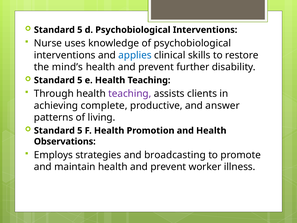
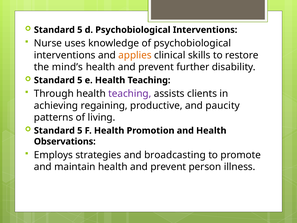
applies colour: blue -> orange
complete: complete -> regaining
answer: answer -> paucity
worker: worker -> person
